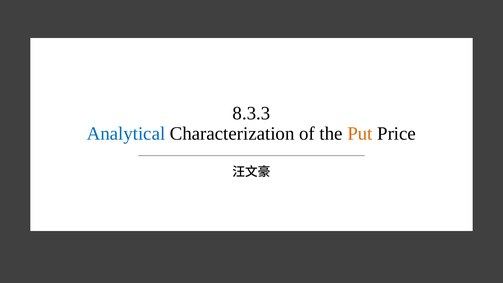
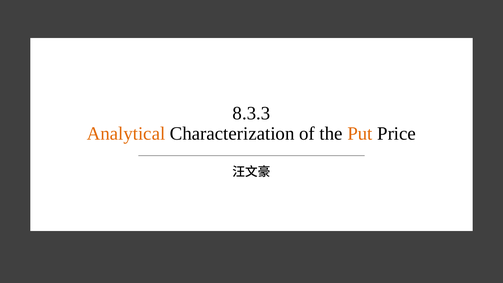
Analytical colour: blue -> orange
